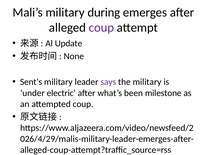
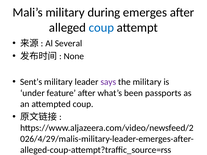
coup at (101, 28) colour: purple -> blue
Update: Update -> Several
electric: electric -> feature
milestone: milestone -> passports
